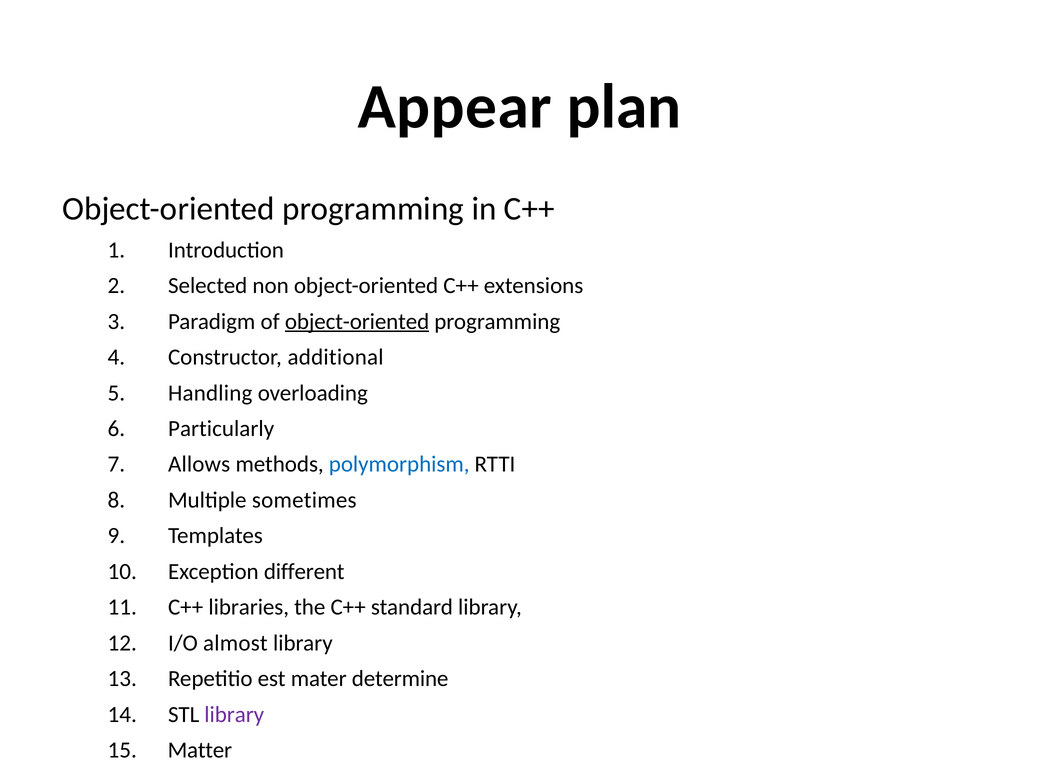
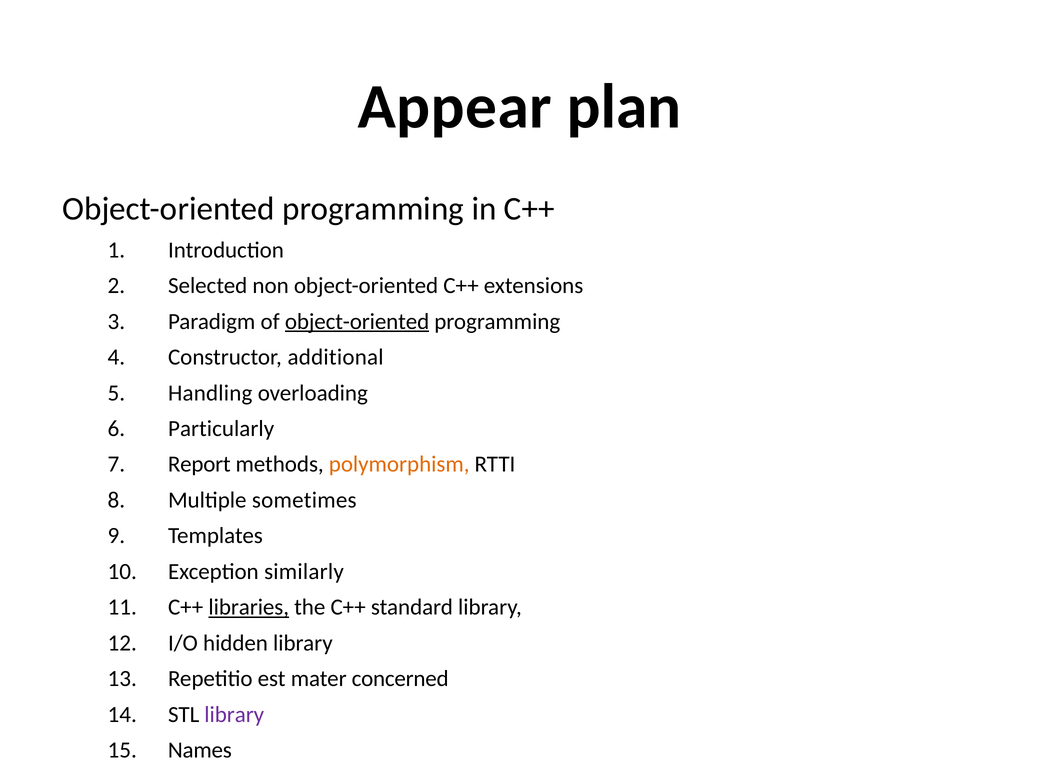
Allows: Allows -> Report
polymorphism colour: blue -> orange
different: different -> similarly
libraries underline: none -> present
almost: almost -> hidden
determine: determine -> concerned
Matter: Matter -> Names
